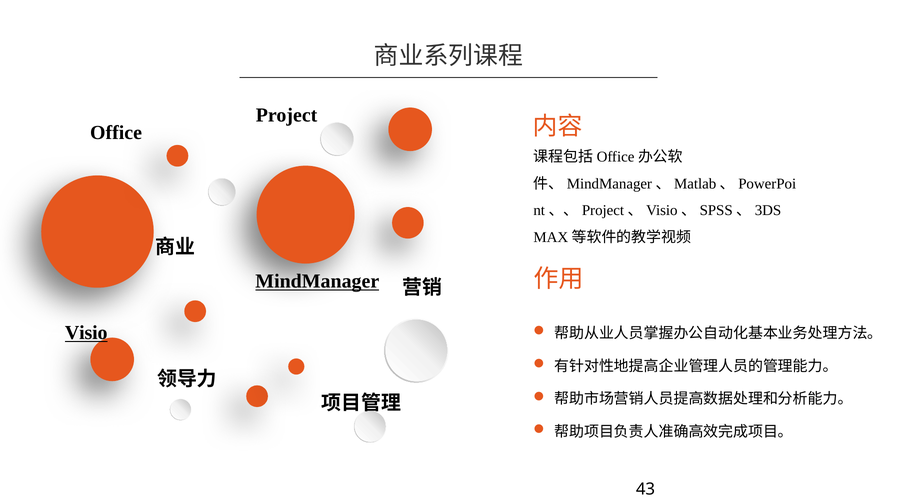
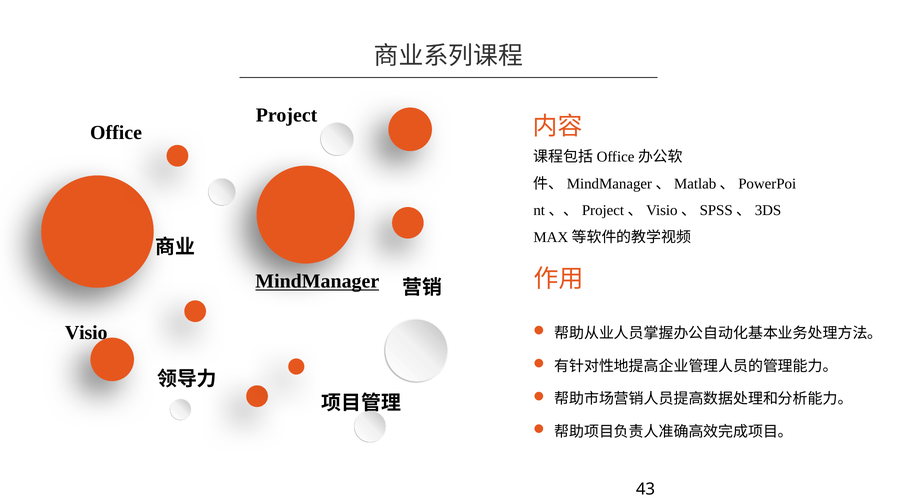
Visio underline: present -> none
